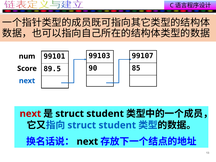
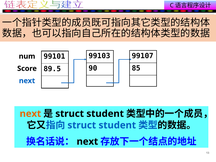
next at (30, 114) colour: red -> orange
